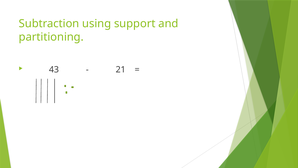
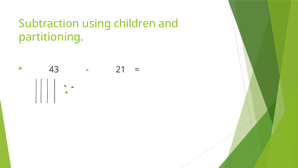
support: support -> children
